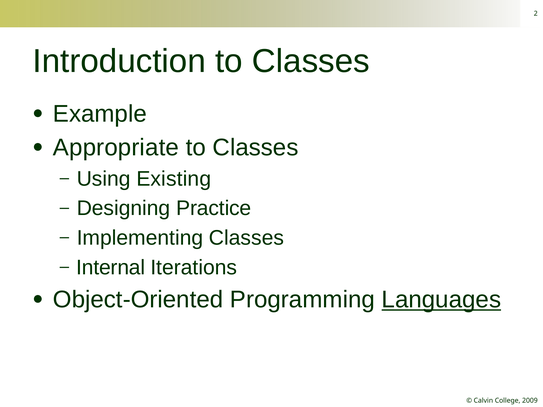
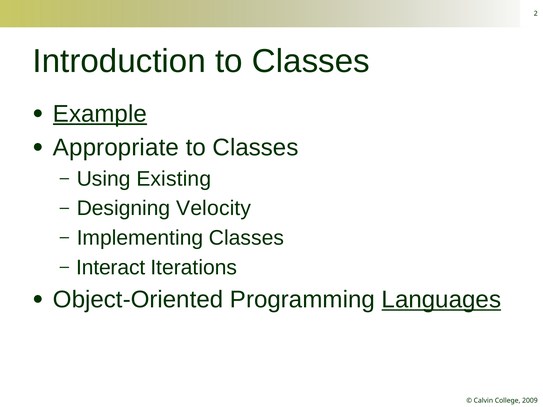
Example underline: none -> present
Practice: Practice -> Velocity
Internal: Internal -> Interact
